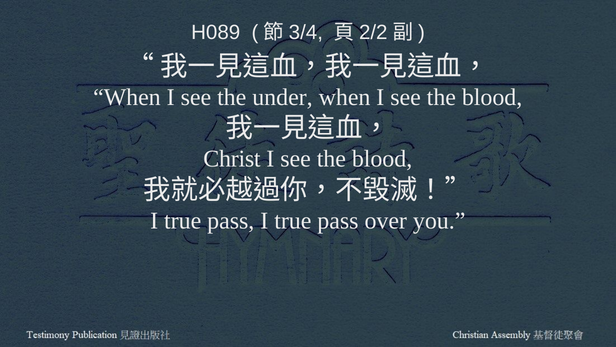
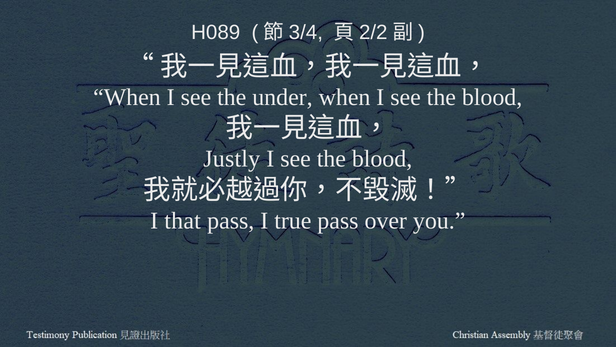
Christ: Christ -> Justly
true at (183, 220): true -> that
